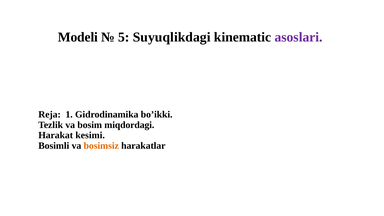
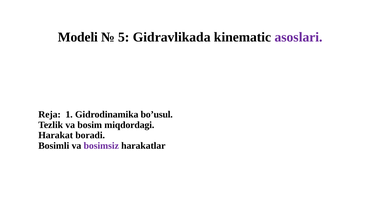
Suyuqlikdagi: Suyuqlikdagi -> Gidravlikada
bo’ikki: bo’ikki -> bo’usul
kesimi: kesimi -> boradi
bosimsiz colour: orange -> purple
